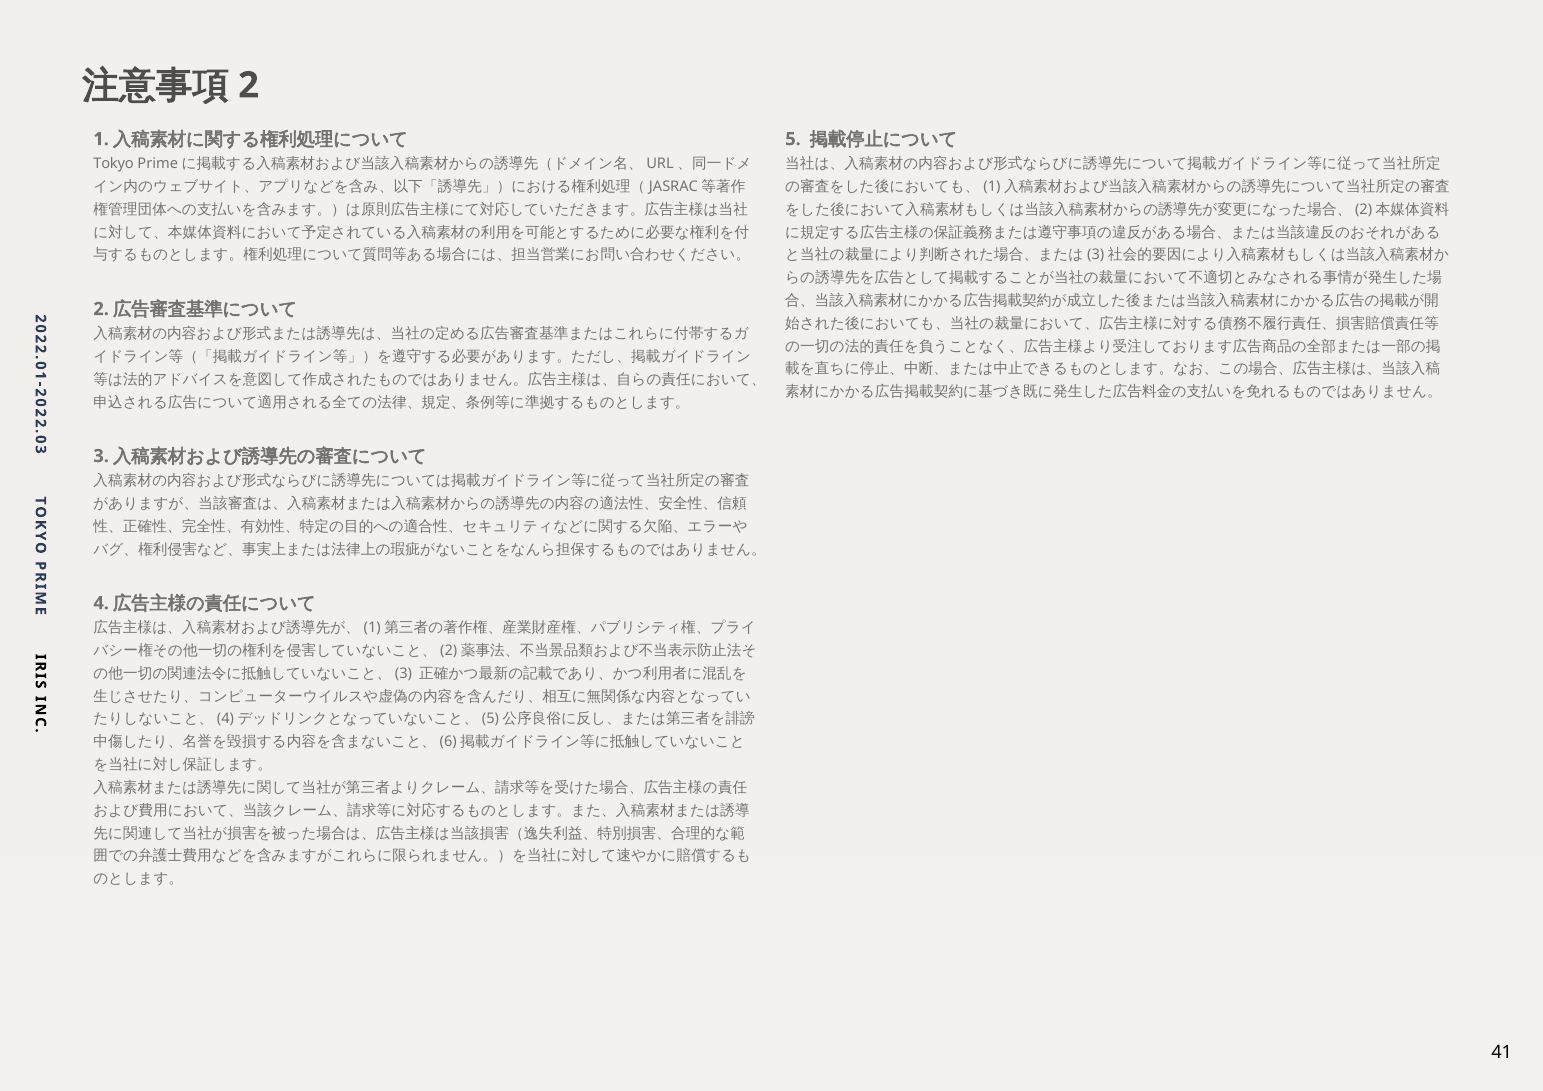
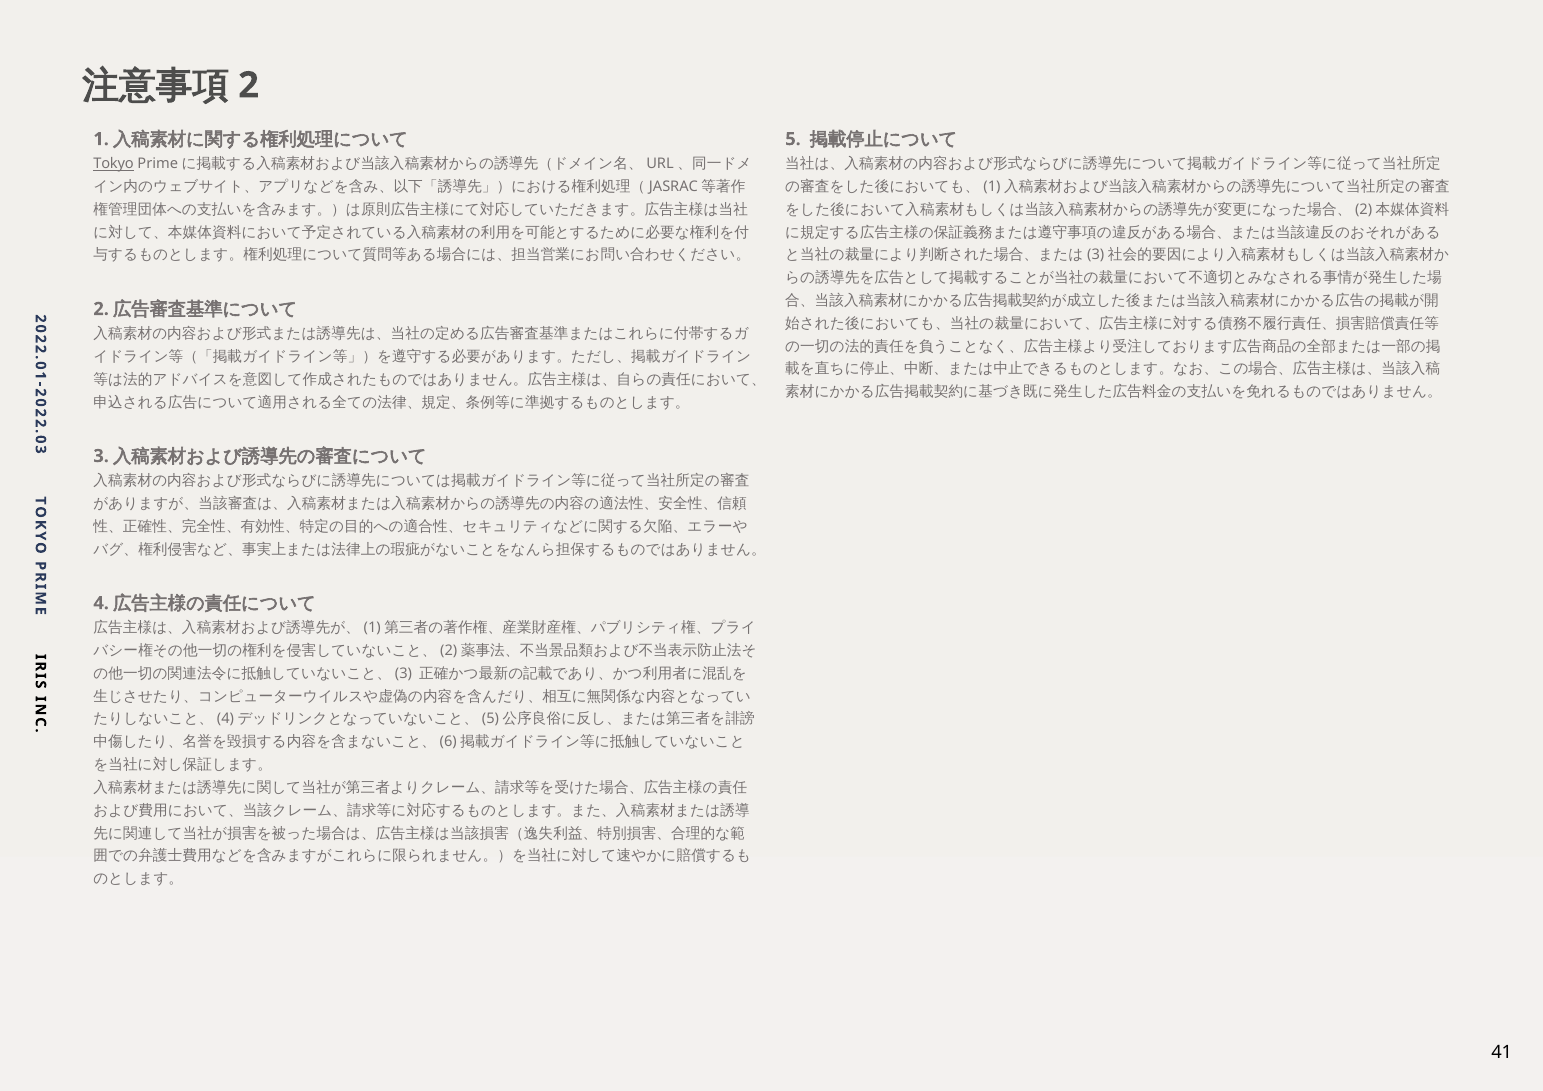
Tokyo underline: none -> present
